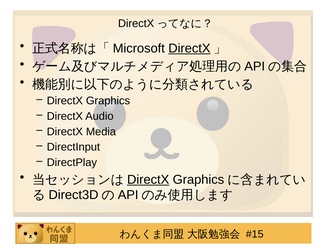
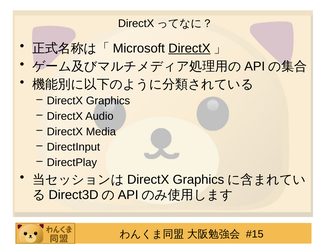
DirectX at (148, 180) underline: present -> none
